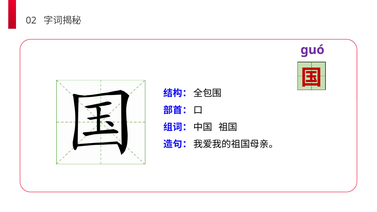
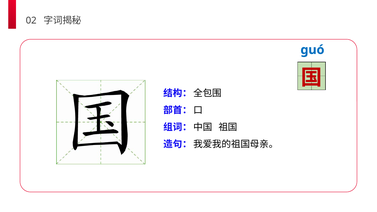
guó colour: purple -> blue
